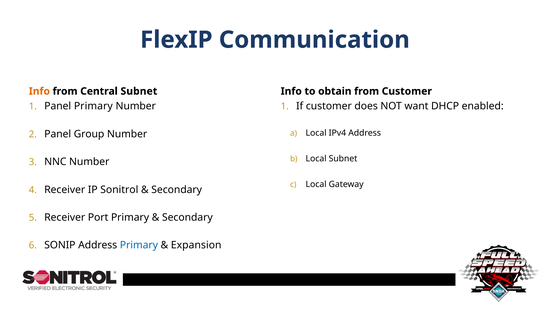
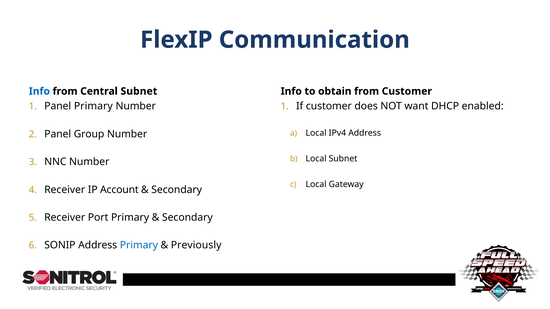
Info at (39, 91) colour: orange -> blue
Sonitrol: Sonitrol -> Account
Expansion: Expansion -> Previously
